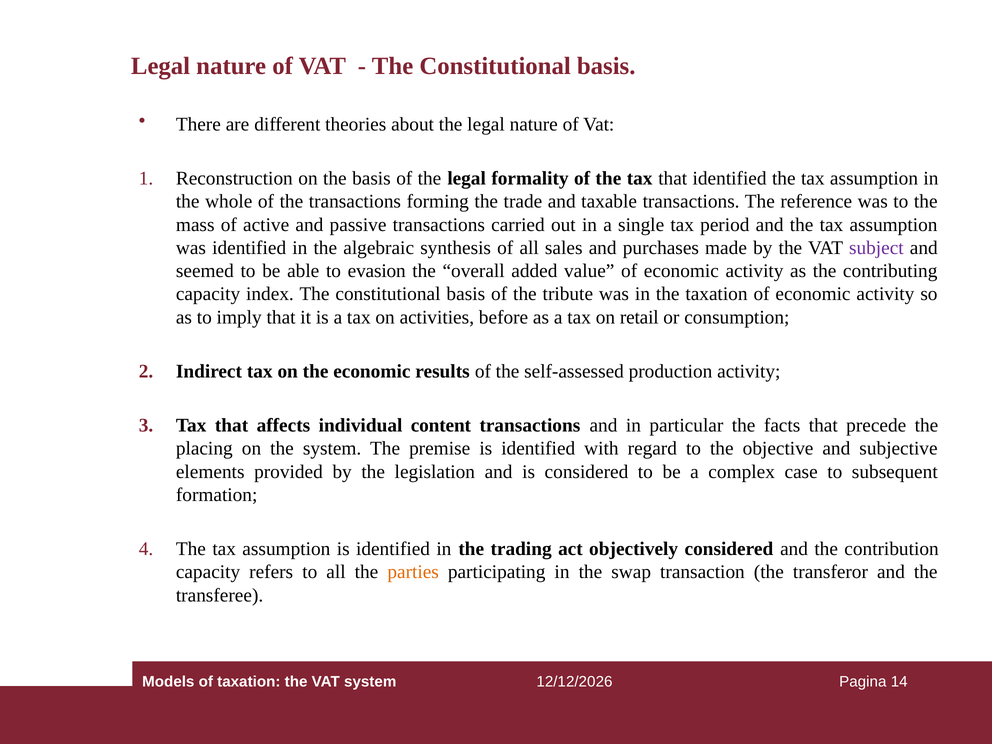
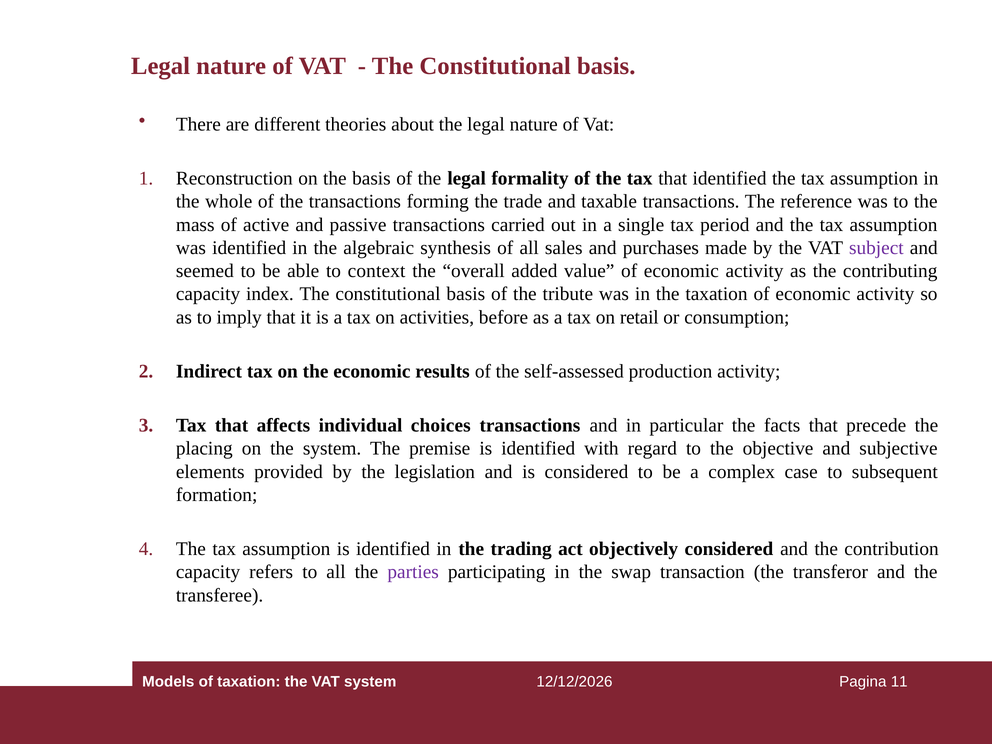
evasion: evasion -> context
content: content -> choices
parties colour: orange -> purple
14: 14 -> 11
